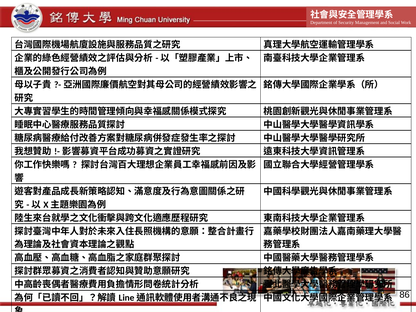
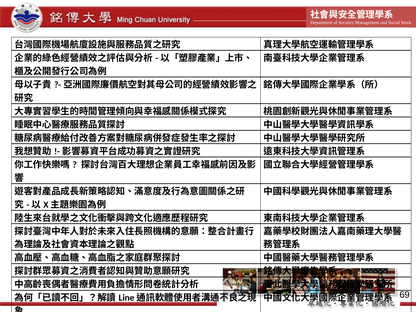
86: 86 -> 69
